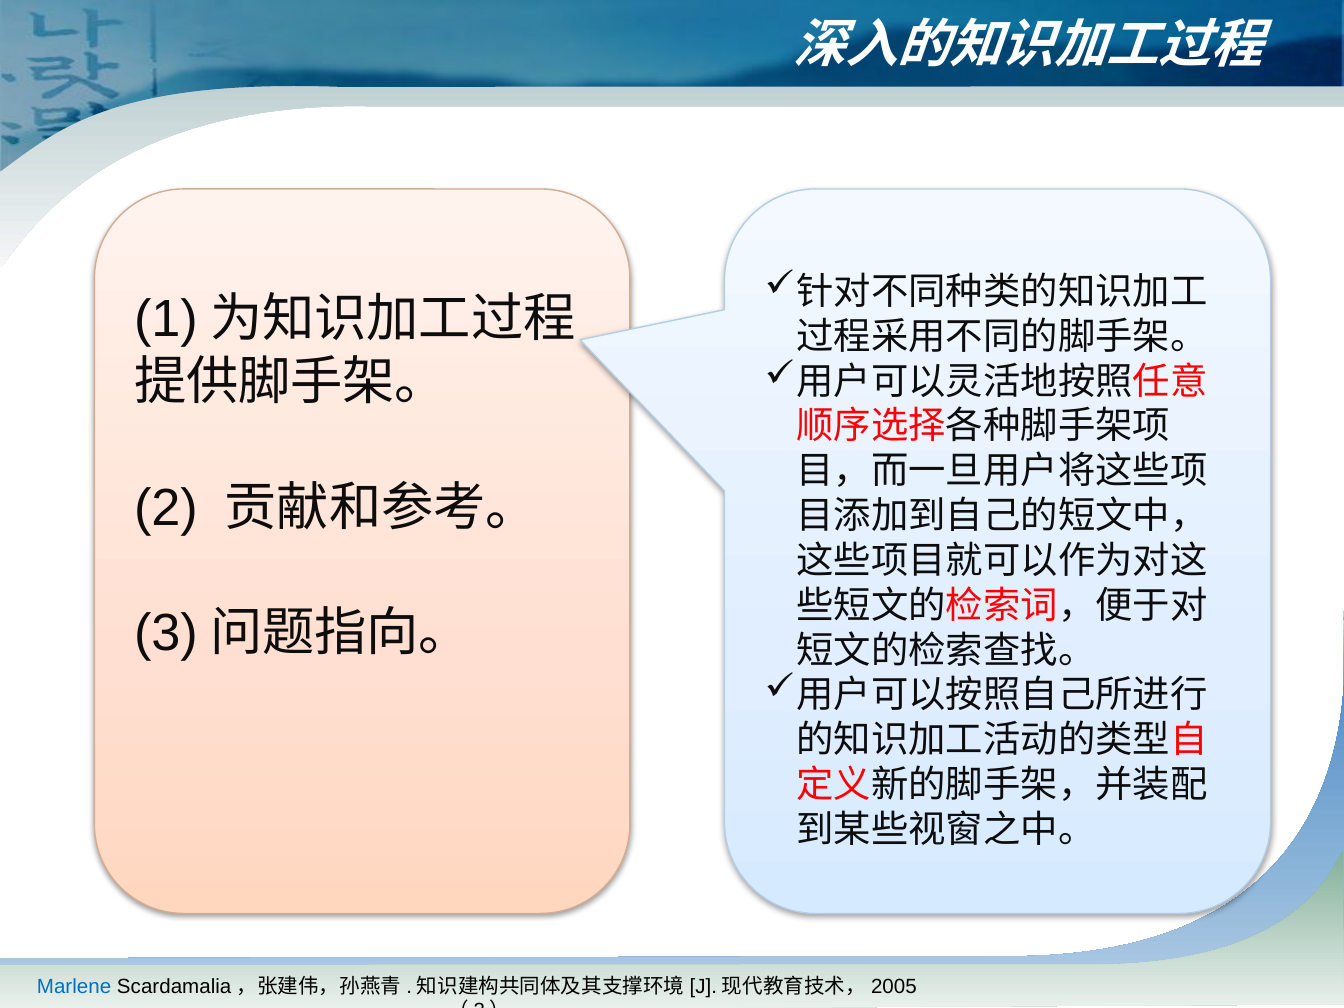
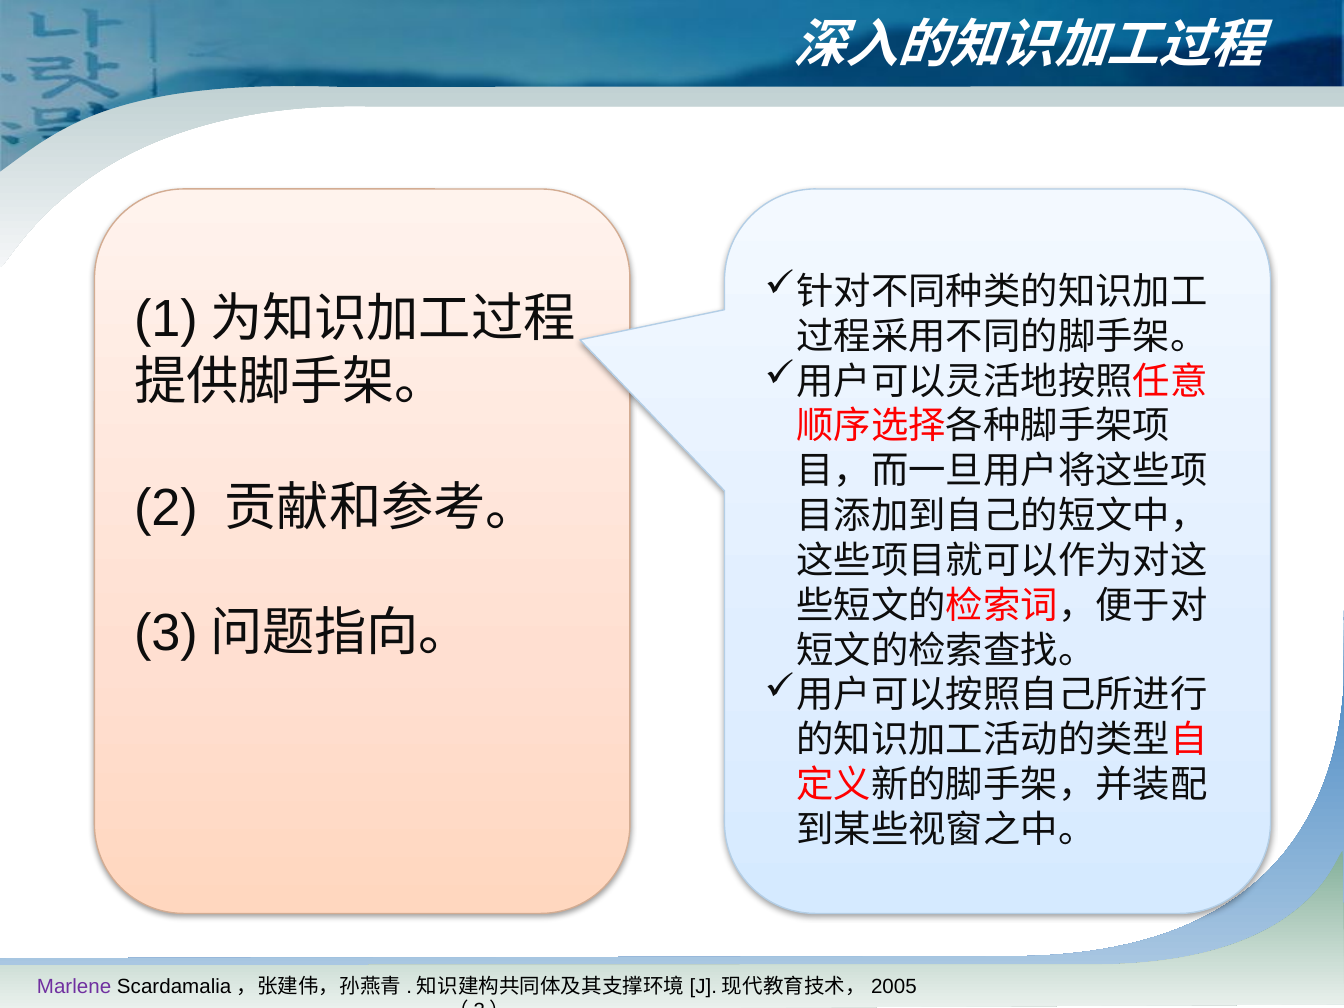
Marlene colour: blue -> purple
